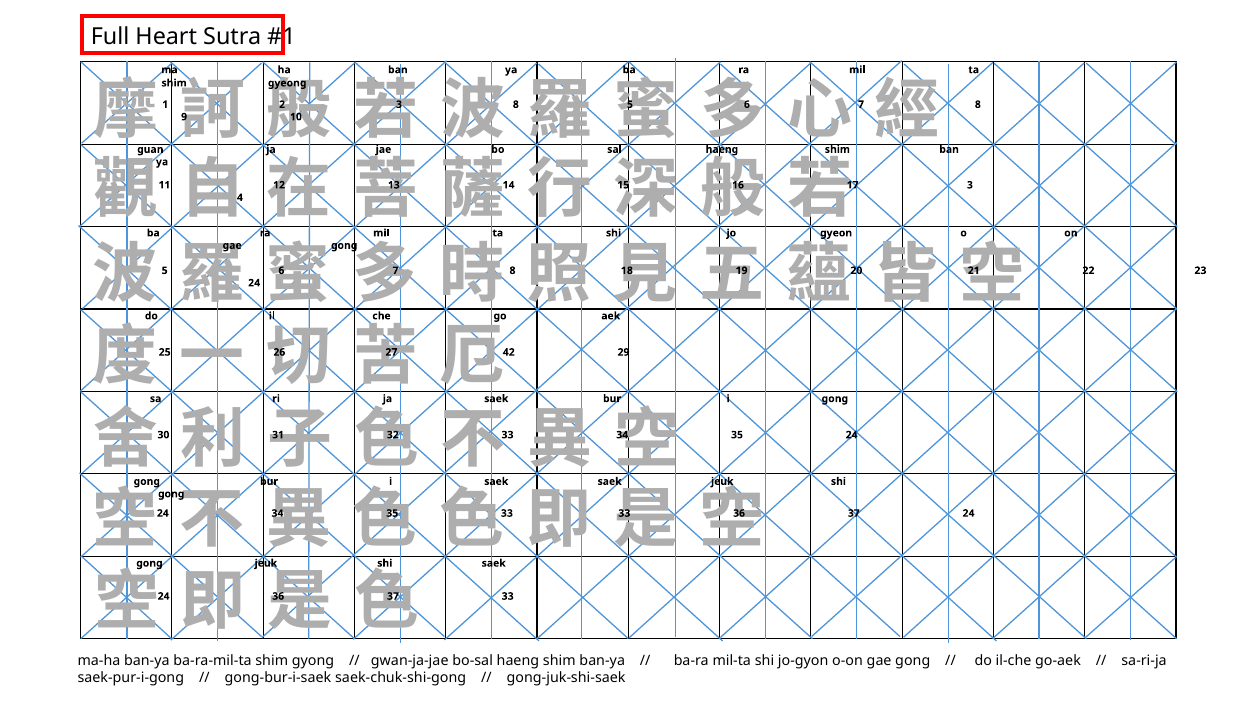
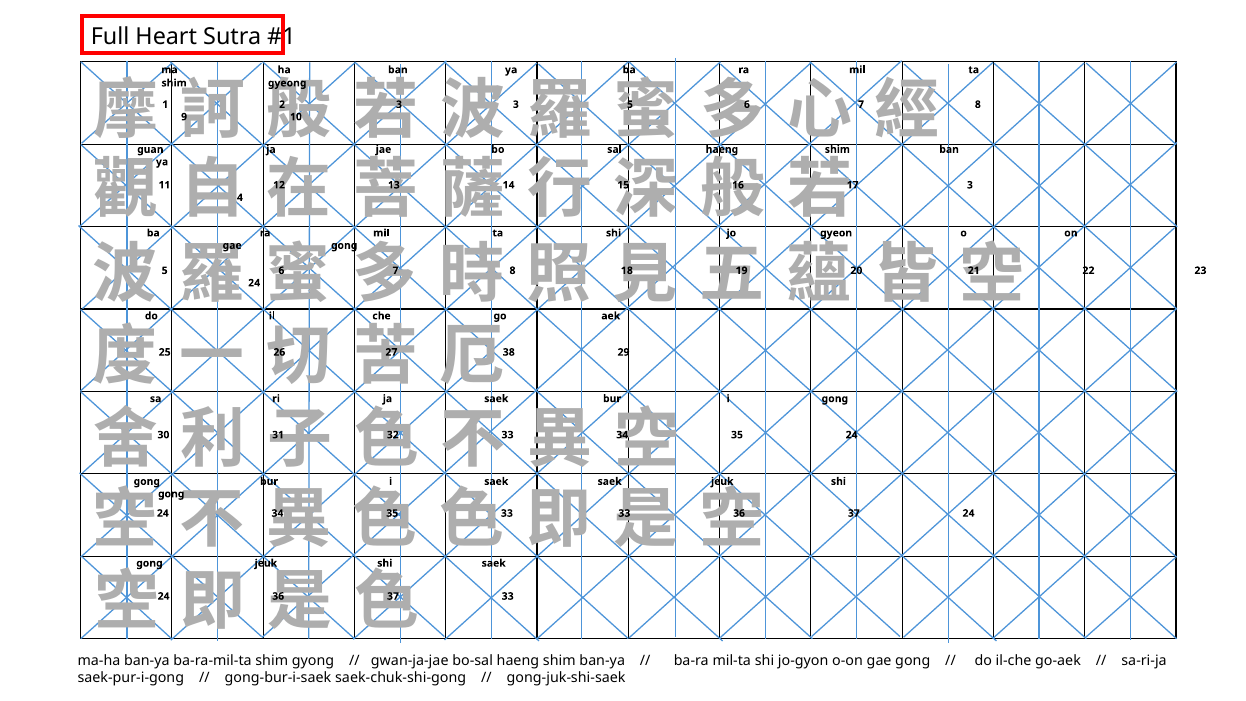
8 at (516, 104): 8 -> 3
42: 42 -> 38
